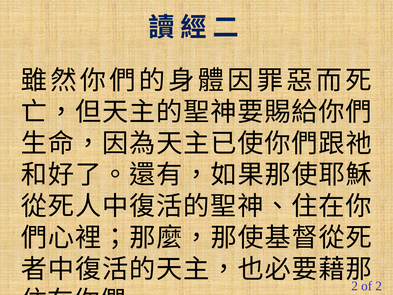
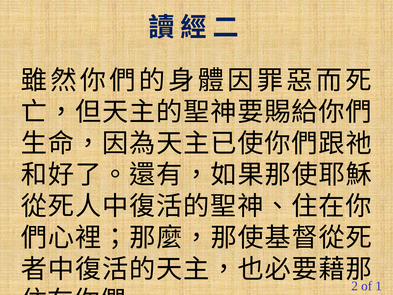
2 at (379, 286): 2 -> 1
